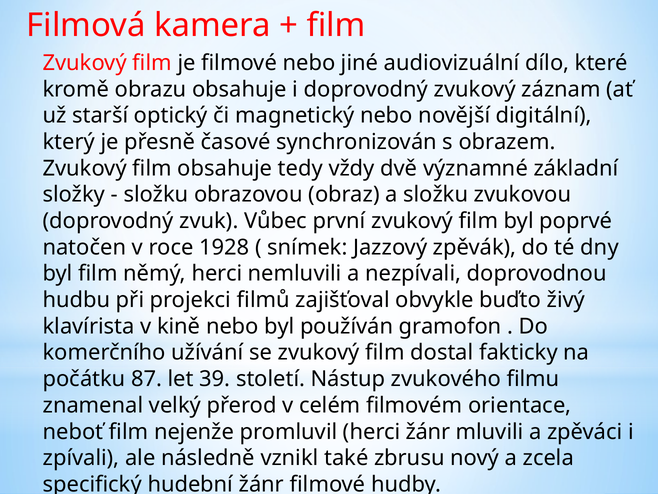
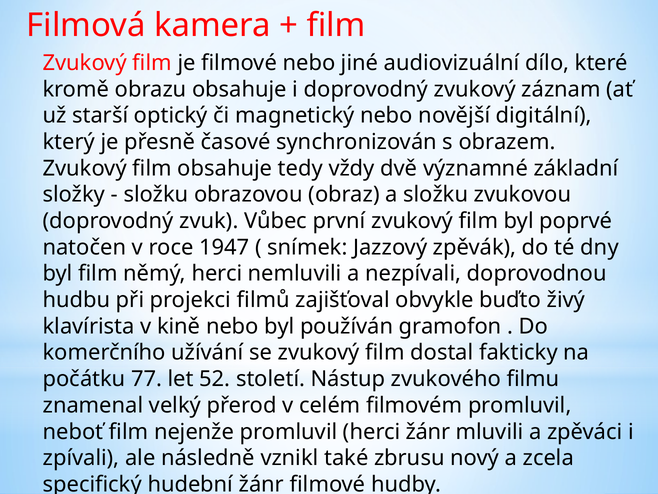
1928: 1928 -> 1947
87: 87 -> 77
39: 39 -> 52
filmovém orientace: orientace -> promluvil
